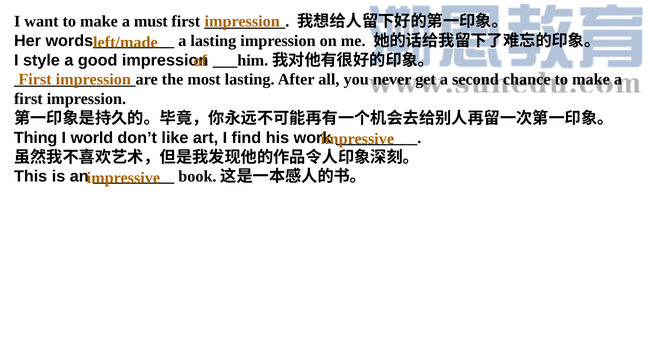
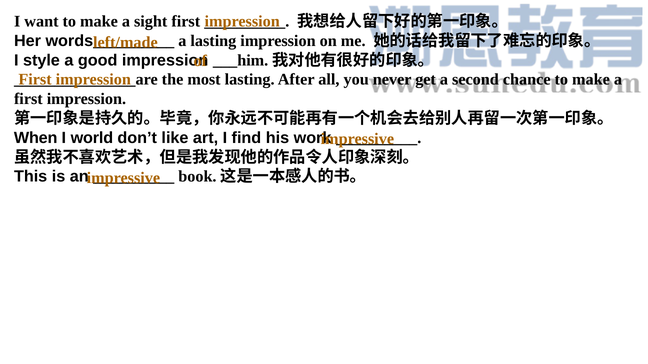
must: must -> sight
Thing: Thing -> When
